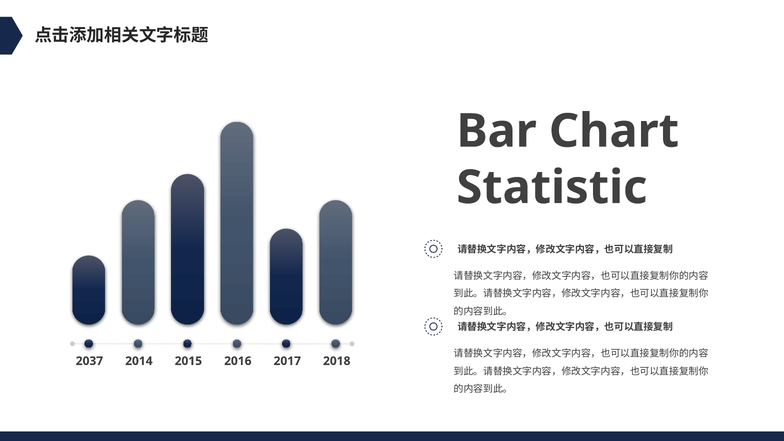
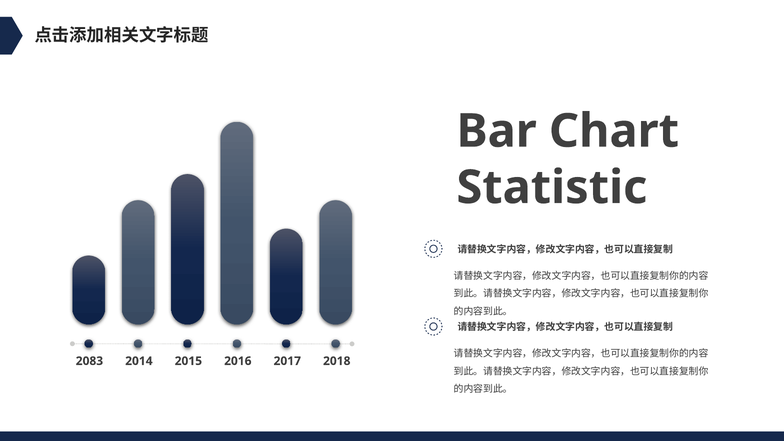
2037: 2037 -> 2083
